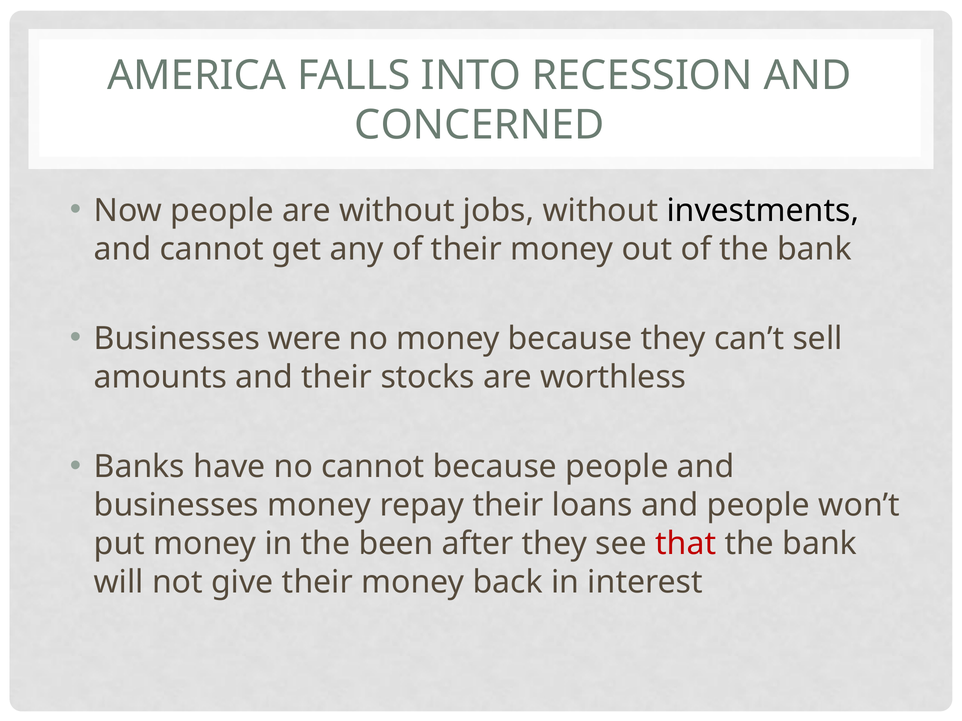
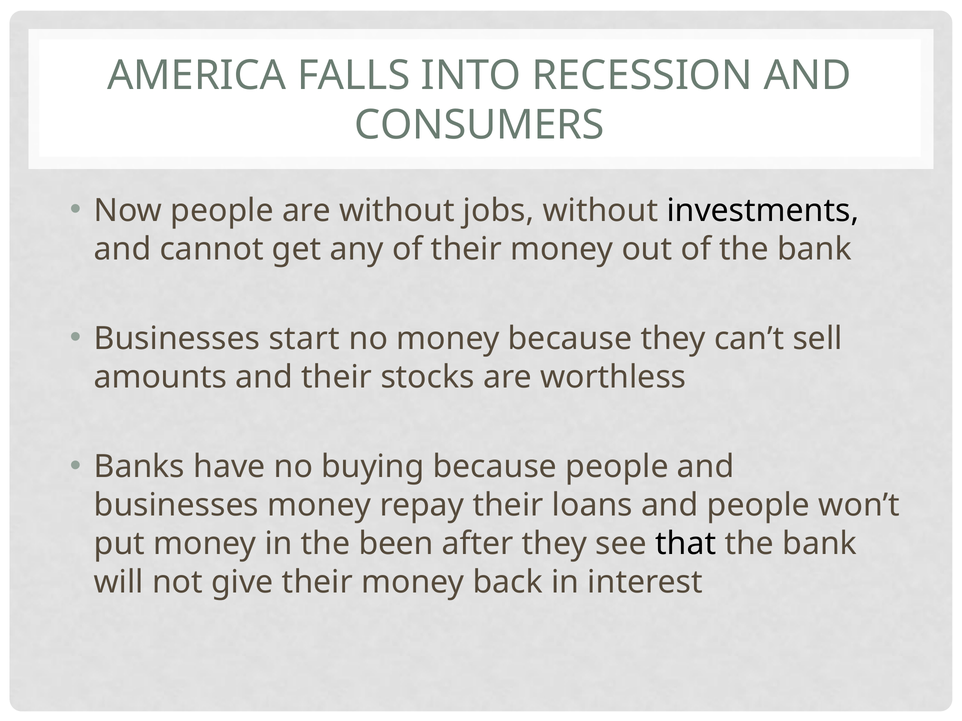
CONCERNED: CONCERNED -> CONSUMERS
were: were -> start
no cannot: cannot -> buying
that colour: red -> black
